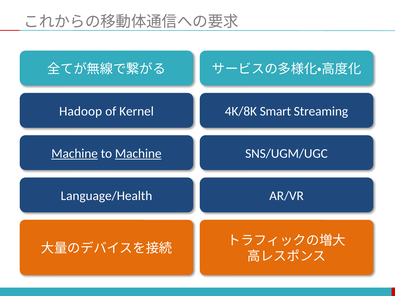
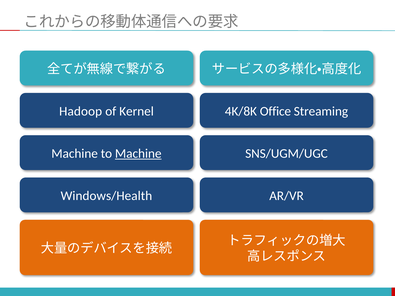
Smart: Smart -> Office
Machine at (75, 154) underline: present -> none
Language/Health: Language/Health -> Windows/Health
